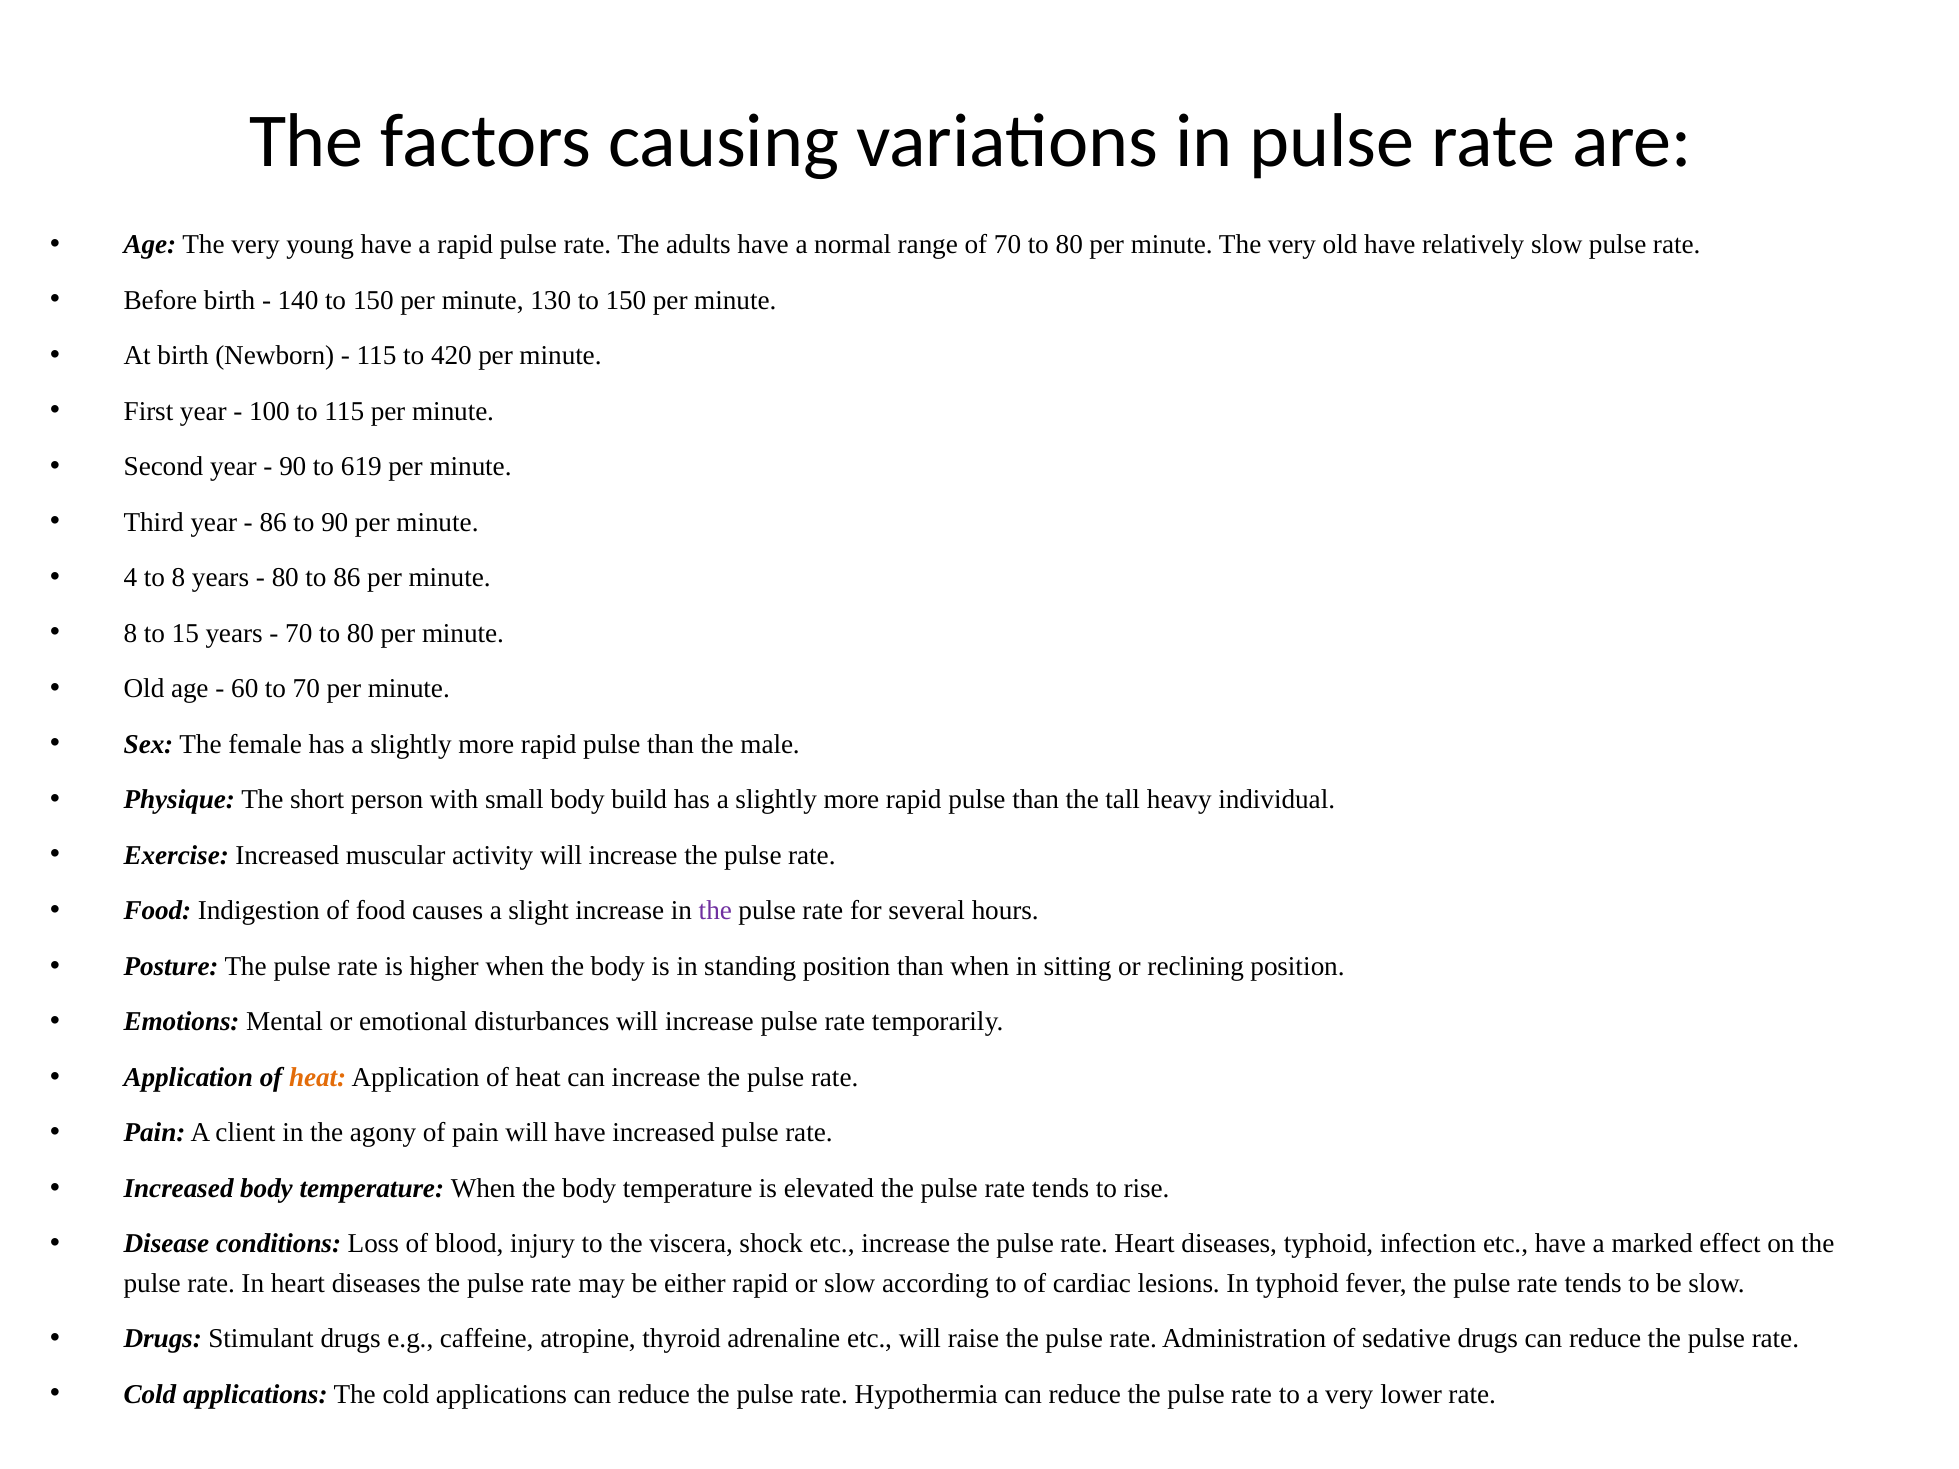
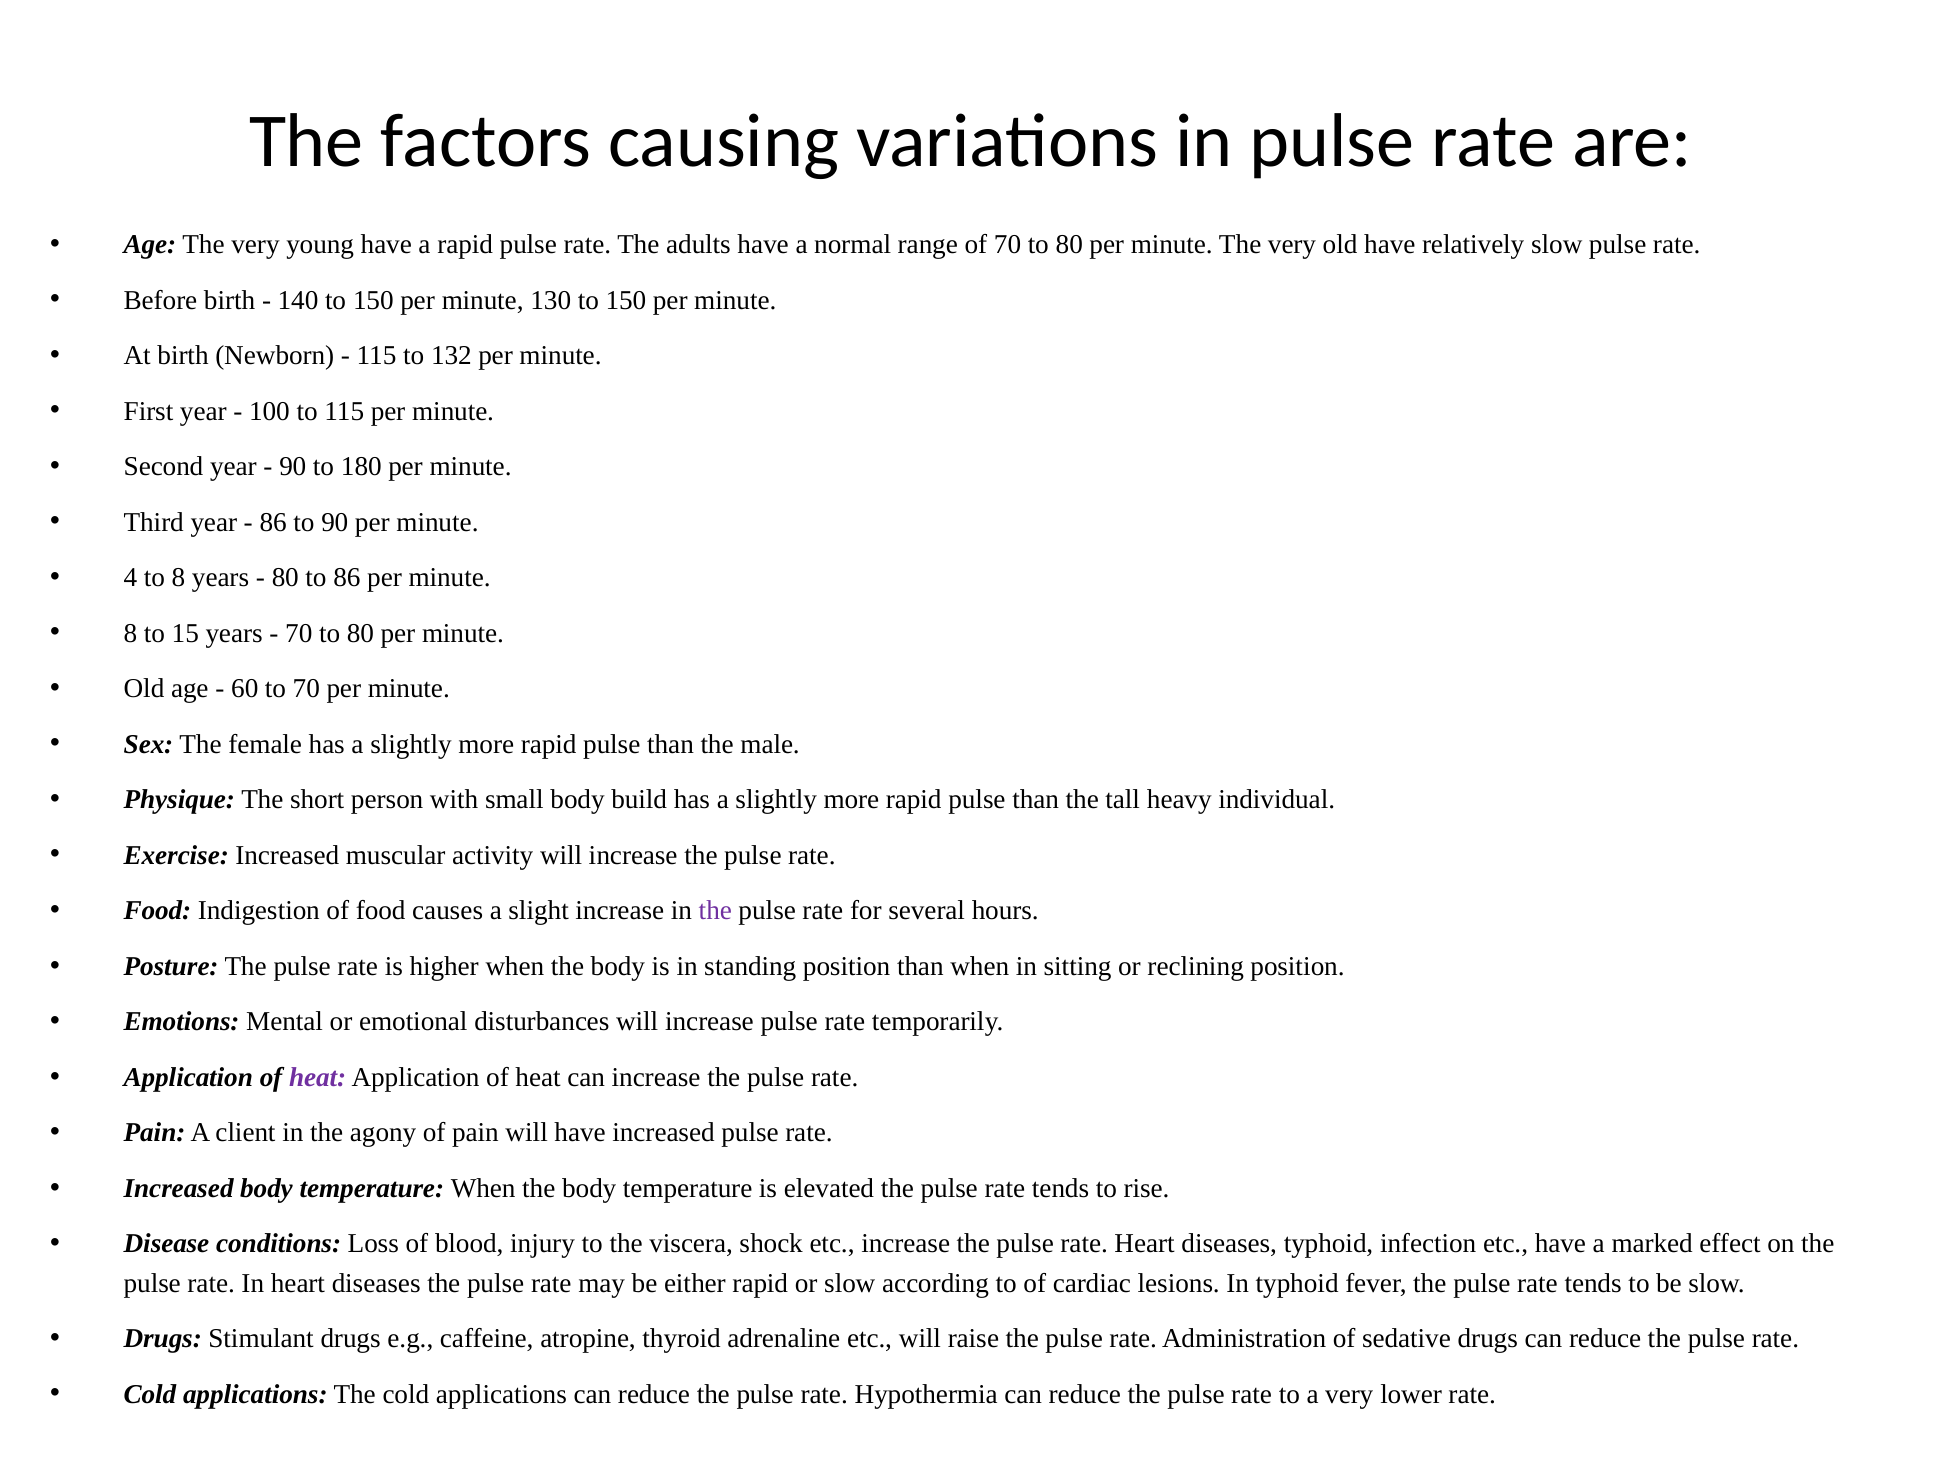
420: 420 -> 132
619: 619 -> 180
heat at (318, 1078) colour: orange -> purple
